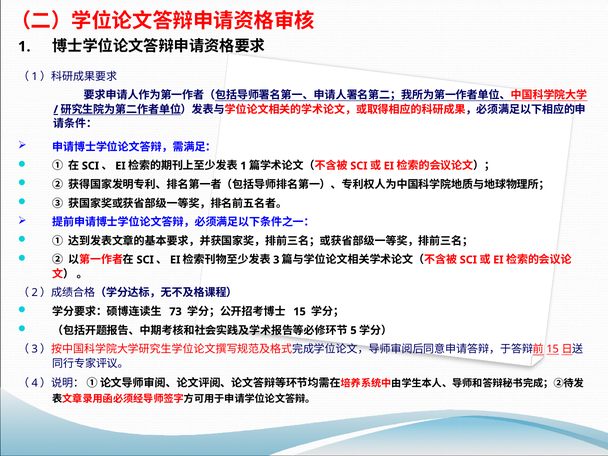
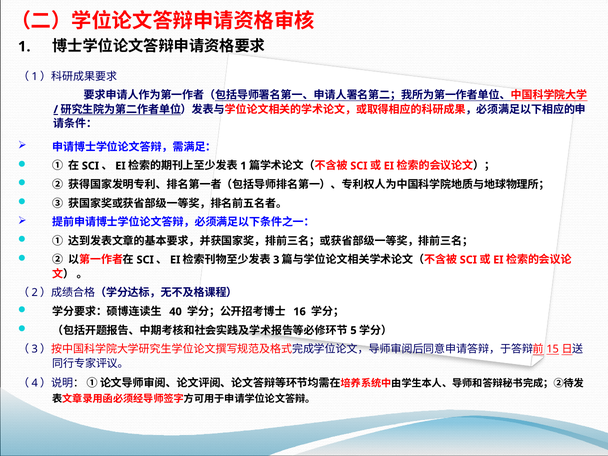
73: 73 -> 40
15: 15 -> 16
